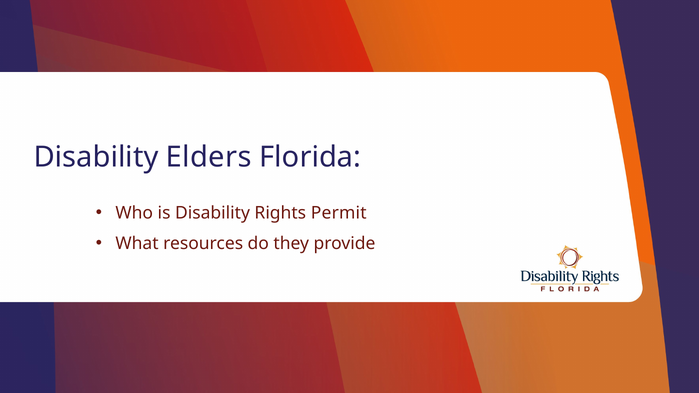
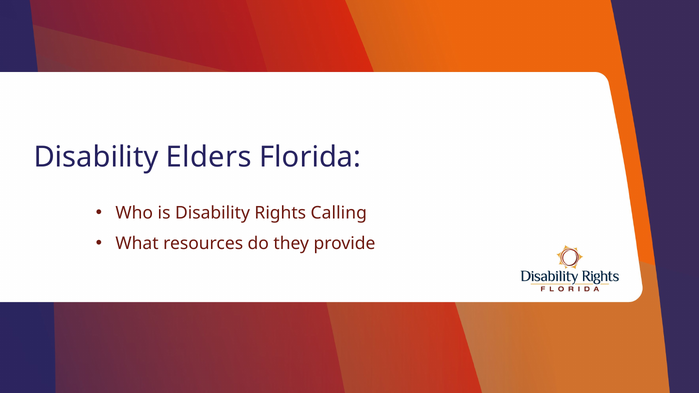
Permit: Permit -> Calling
